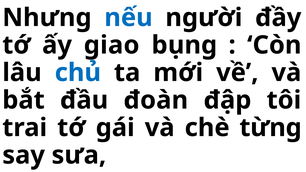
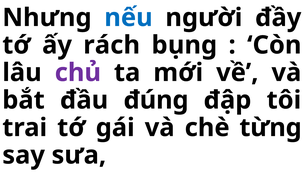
giao: giao -> rách
chủ colour: blue -> purple
đoàn: đoàn -> đúng
